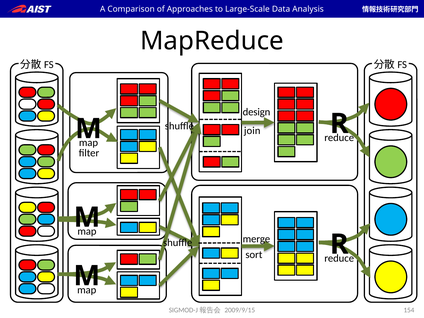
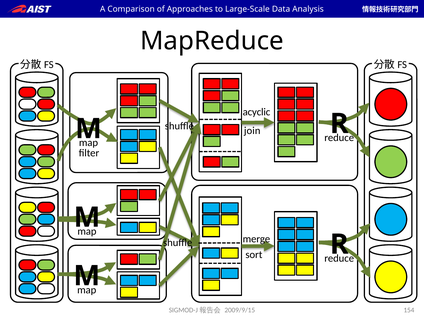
design: design -> acyclic
